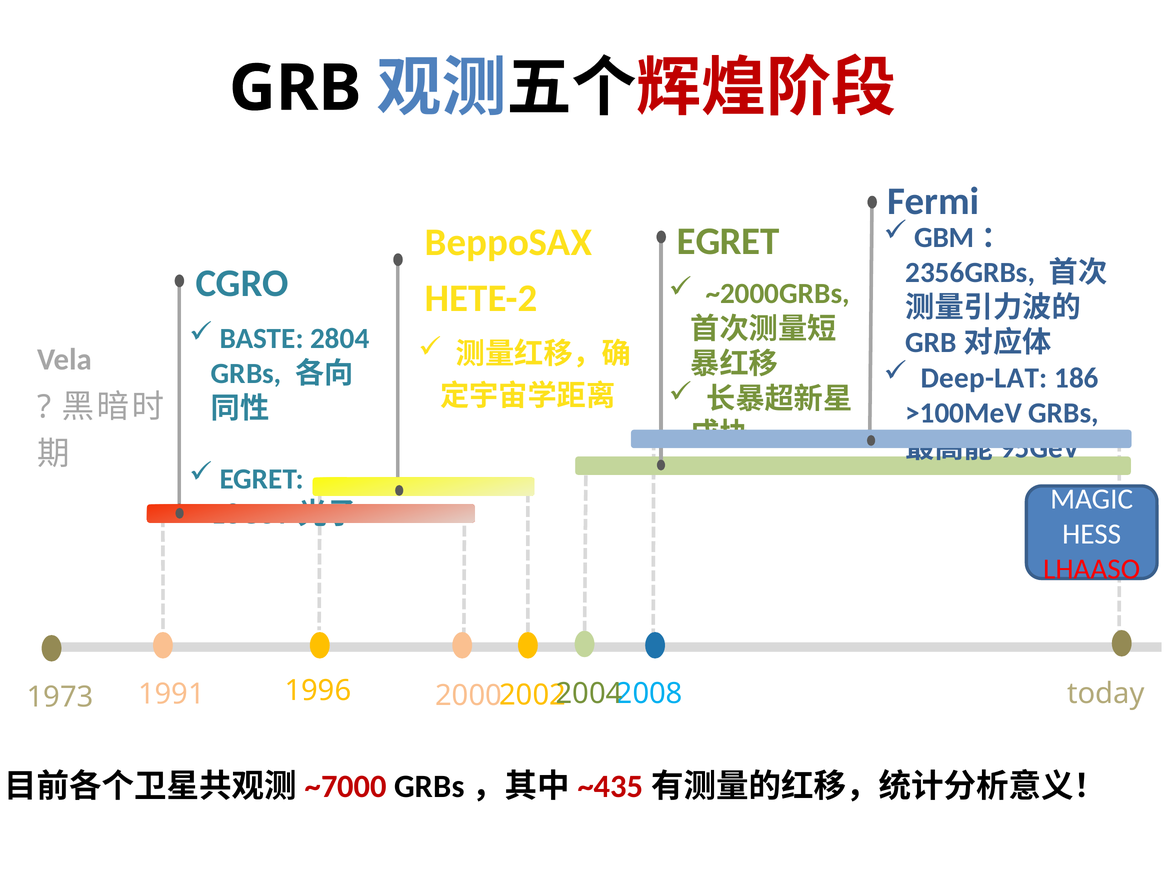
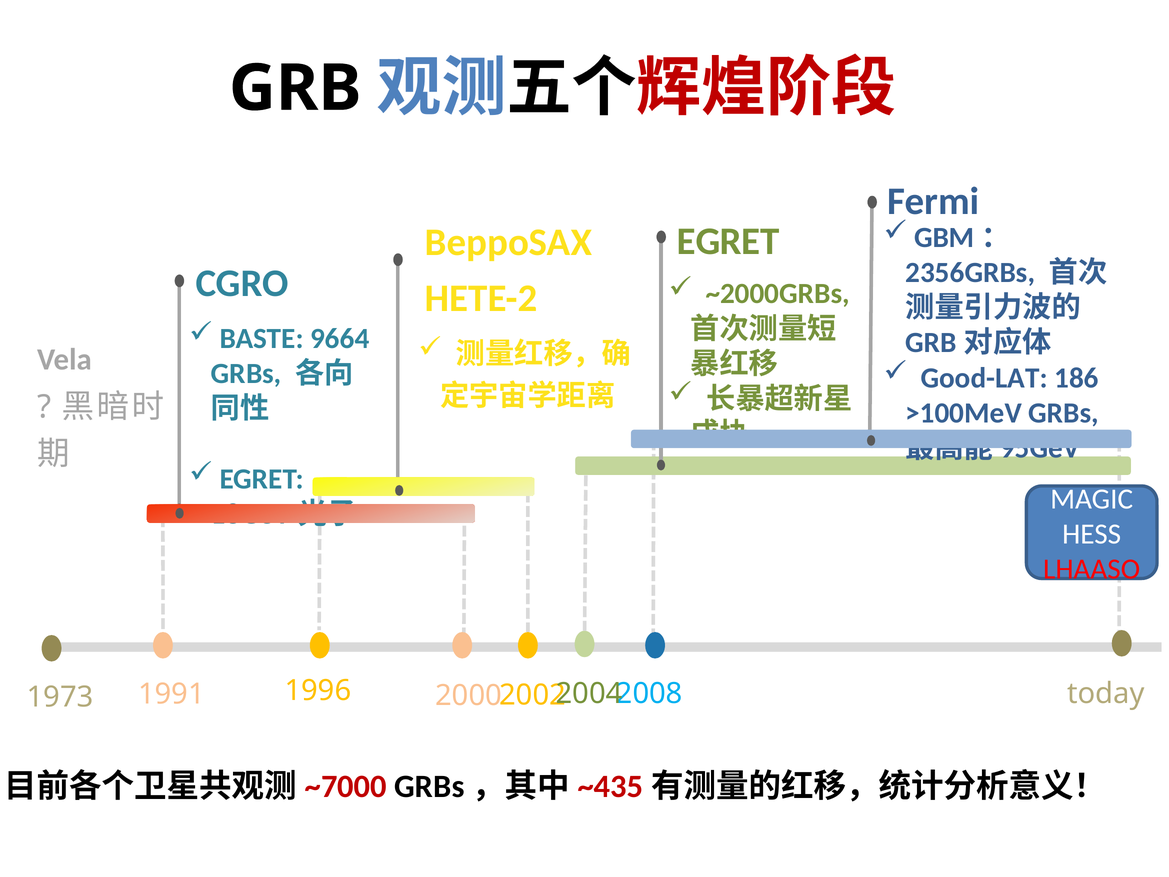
2804: 2804 -> 9664
Deep-LAT: Deep-LAT -> Good-LAT
